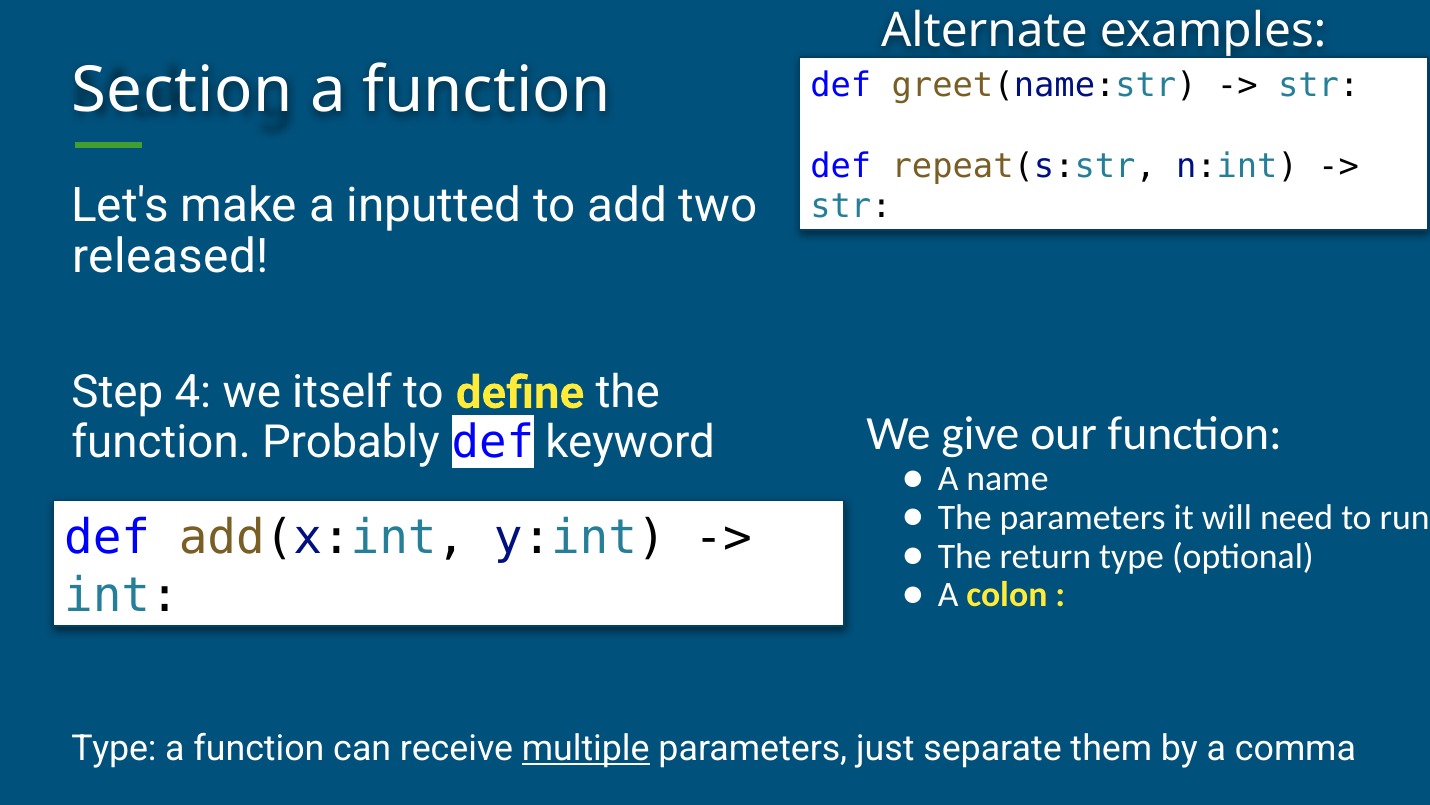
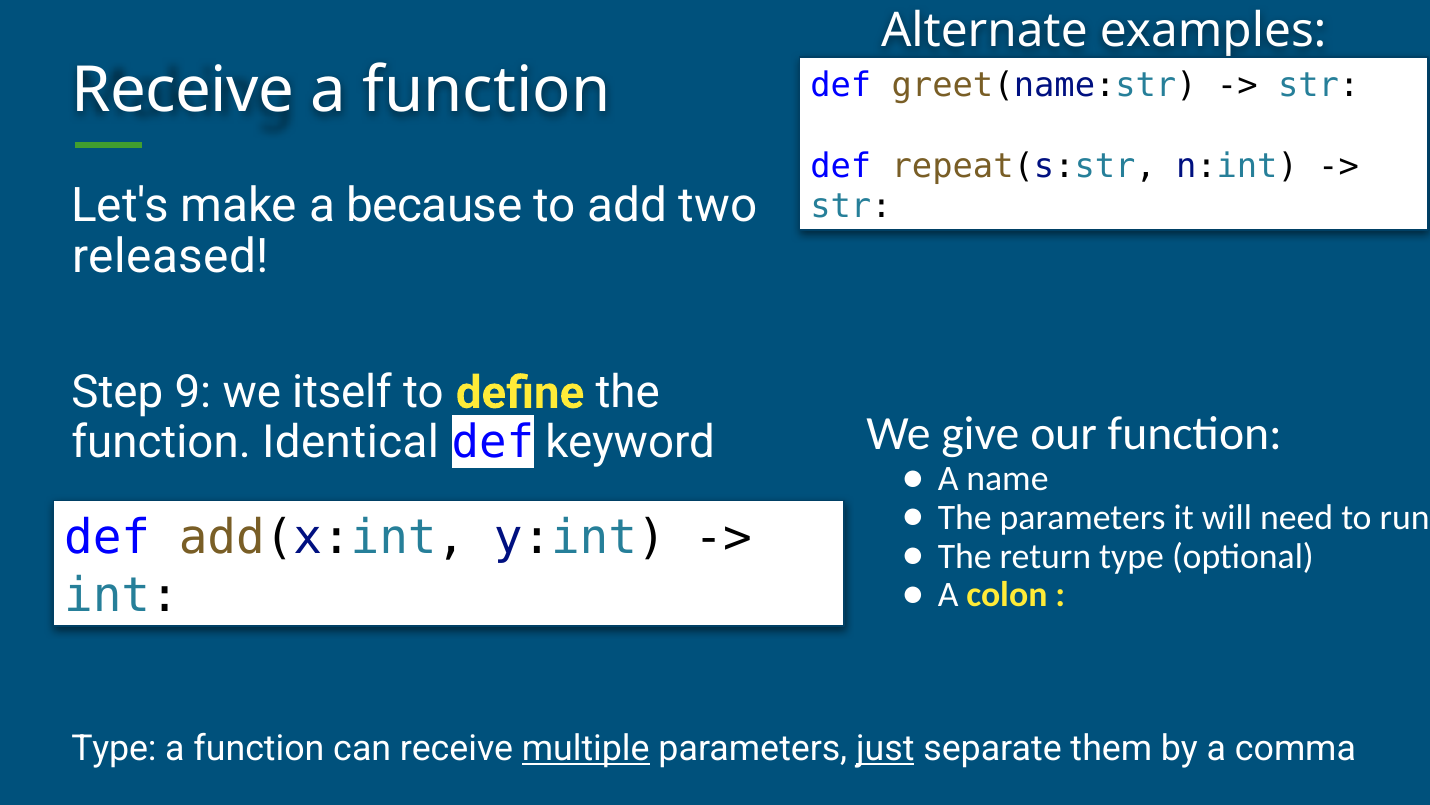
Section at (182, 91): Section -> Receive
inputted: inputted -> because
4: 4 -> 9
Probably: Probably -> Identical
just underline: none -> present
